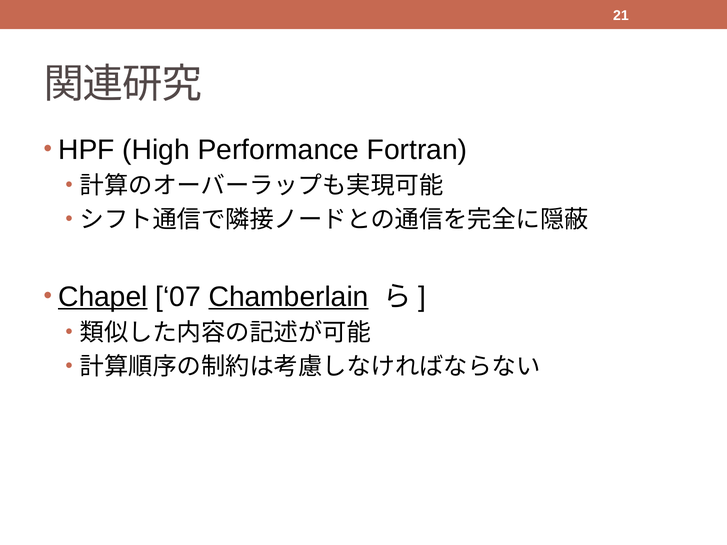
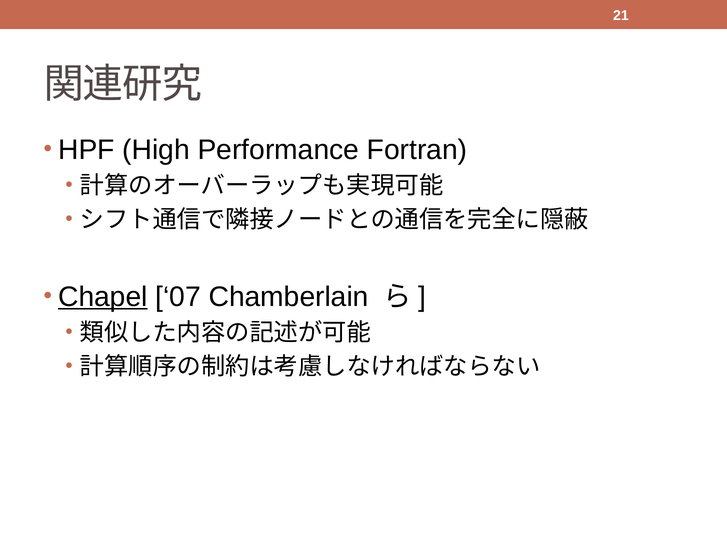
Chamberlain underline: present -> none
